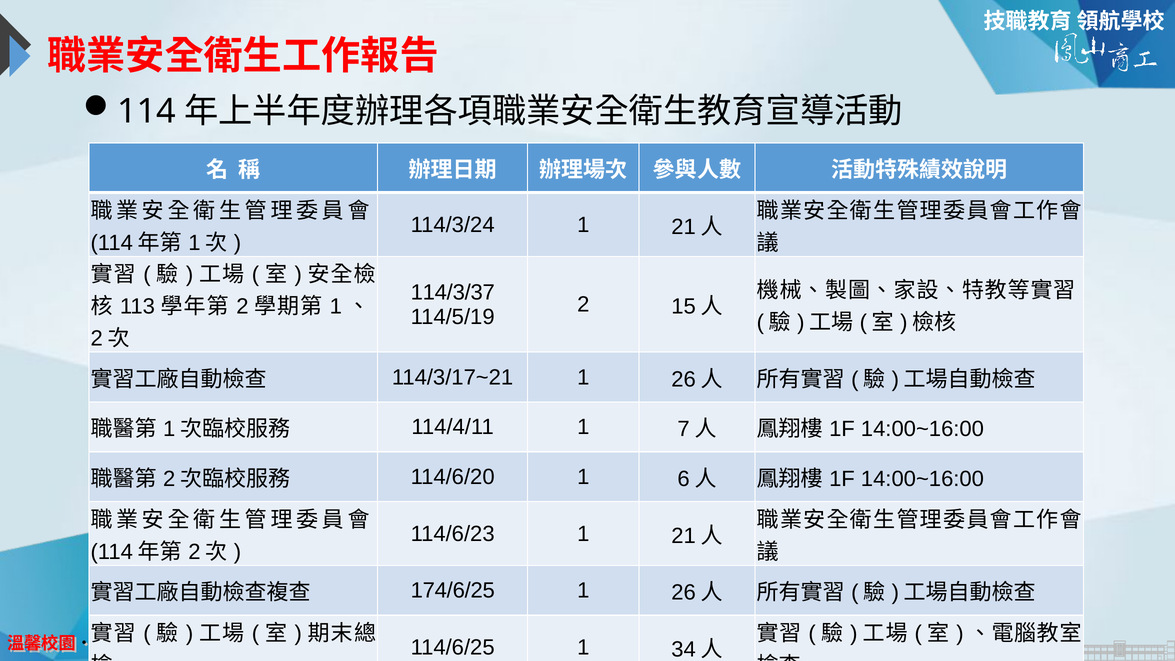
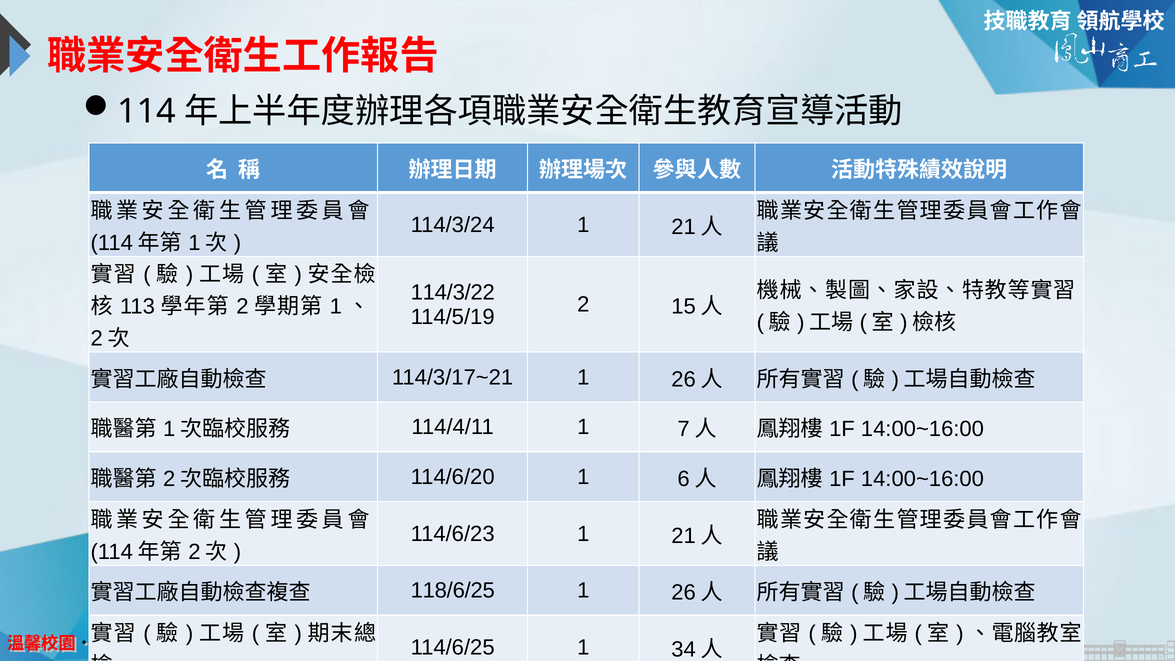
114/3/37: 114/3/37 -> 114/3/22
174/6/25: 174/6/25 -> 118/6/25
